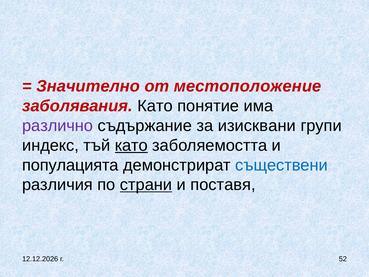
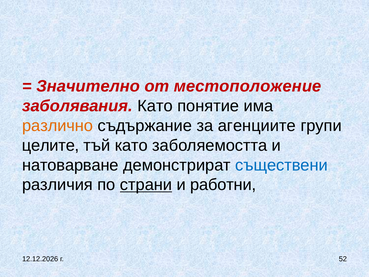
различно colour: purple -> orange
изисквани: изисквани -> агенциите
индекс: индекс -> целите
като at (131, 145) underline: present -> none
популацията: популацията -> натоварване
поставя: поставя -> работни
